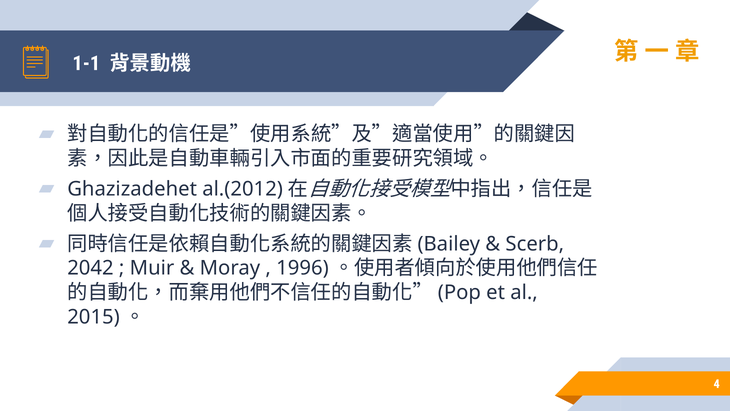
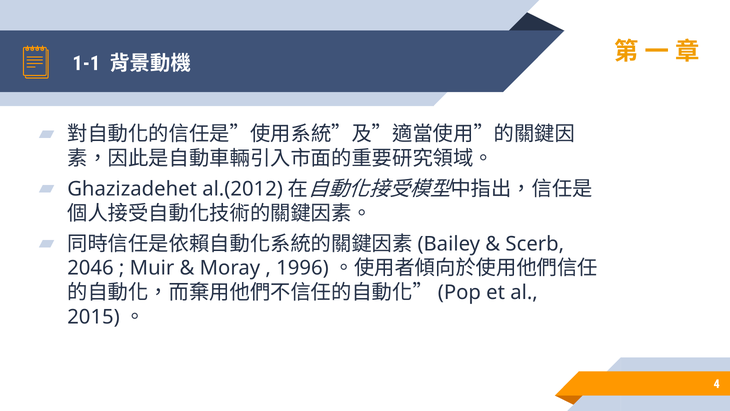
2042: 2042 -> 2046
